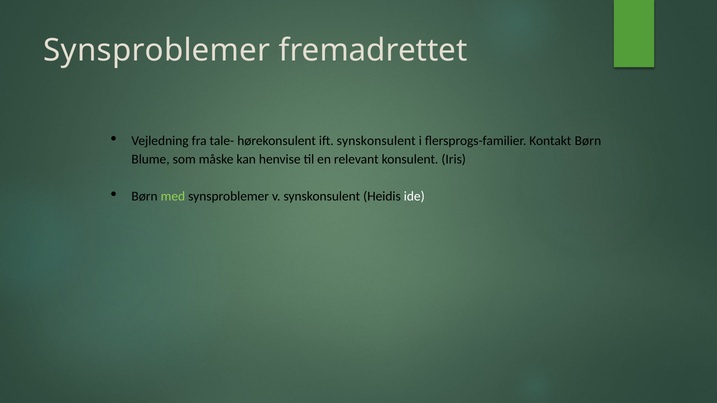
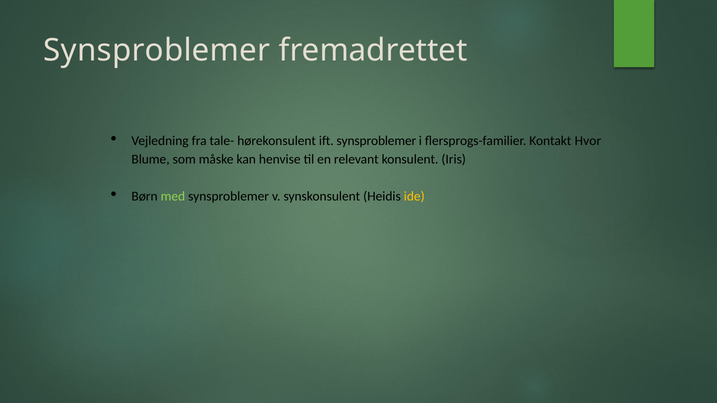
ift synskonsulent: synskonsulent -> synsproblemer
Kontakt Børn: Børn -> Hvor
ide colour: white -> yellow
